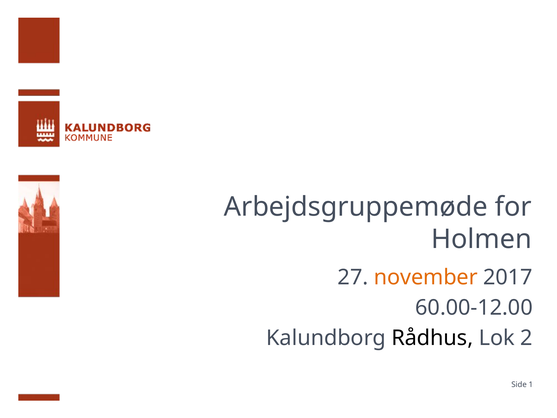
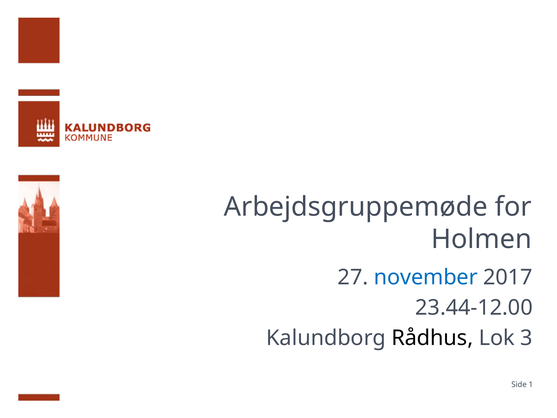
november colour: orange -> blue
60.00-12.00: 60.00-12.00 -> 23.44-12.00
2: 2 -> 3
